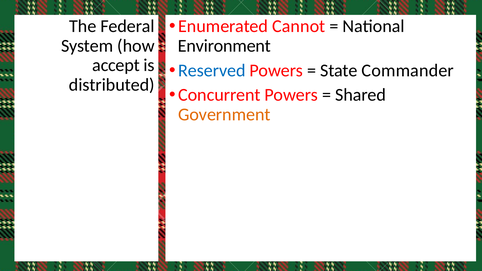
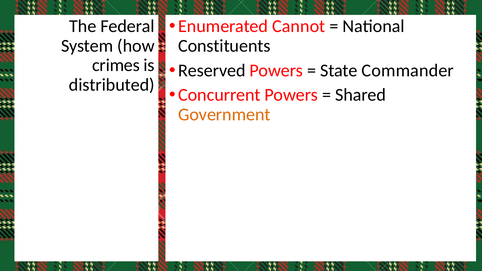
Environment: Environment -> Constituents
accept: accept -> crimes
Reserved colour: blue -> black
